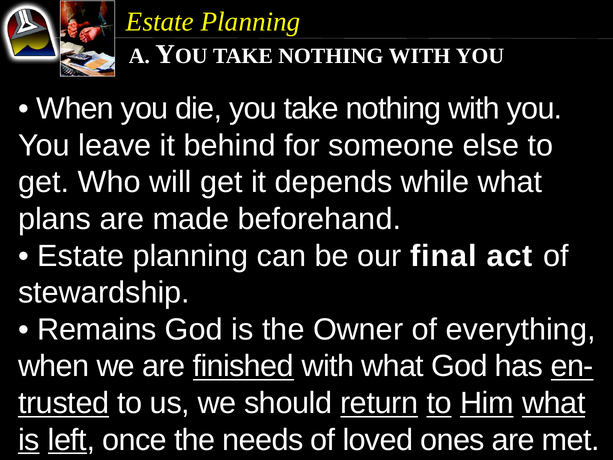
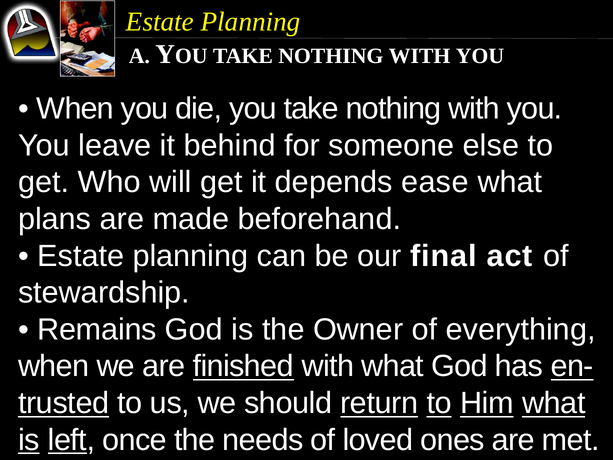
while: while -> ease
